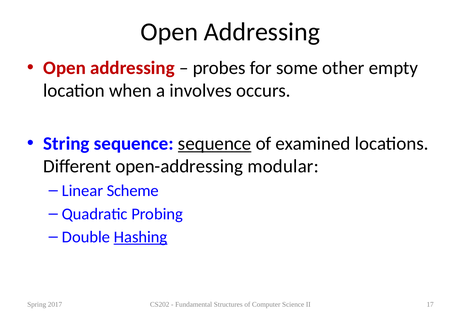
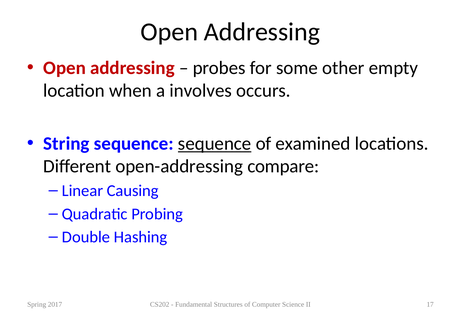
modular: modular -> compare
Scheme: Scheme -> Causing
Hashing underline: present -> none
